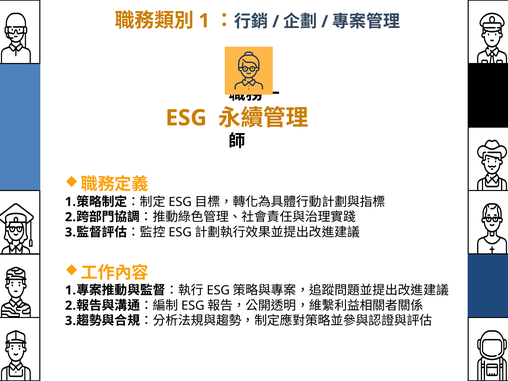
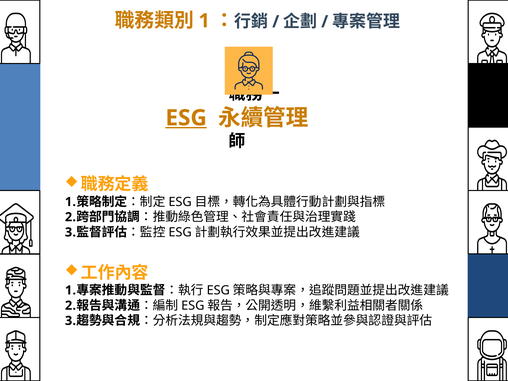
ESG underline: none -> present
